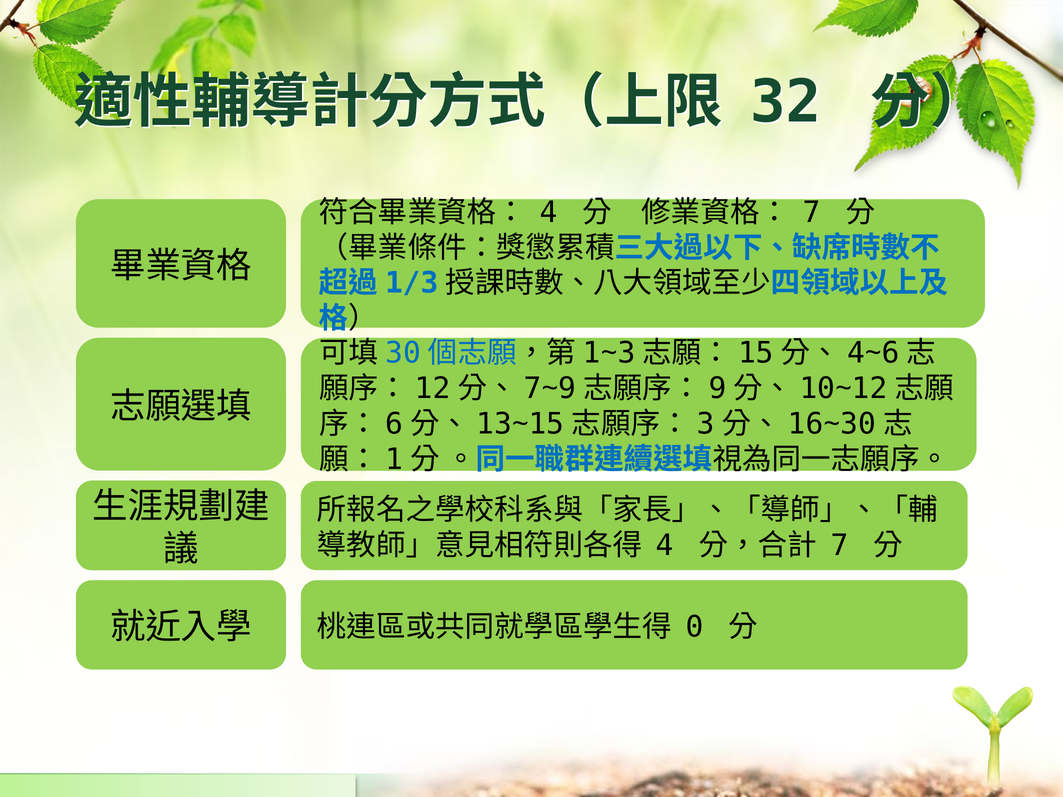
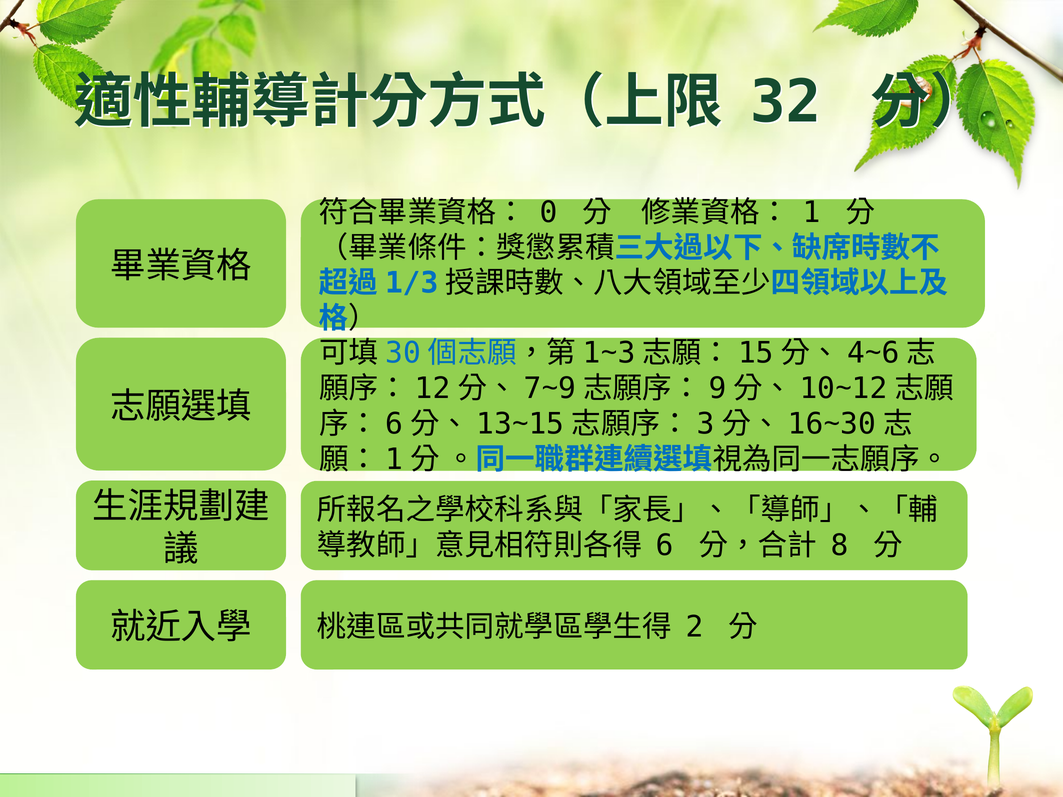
4 at (548, 212): 4 -> 0
7 at (812, 212): 7 -> 1
4 at (665, 545): 4 -> 6
7 at (840, 545): 7 -> 8
0: 0 -> 2
